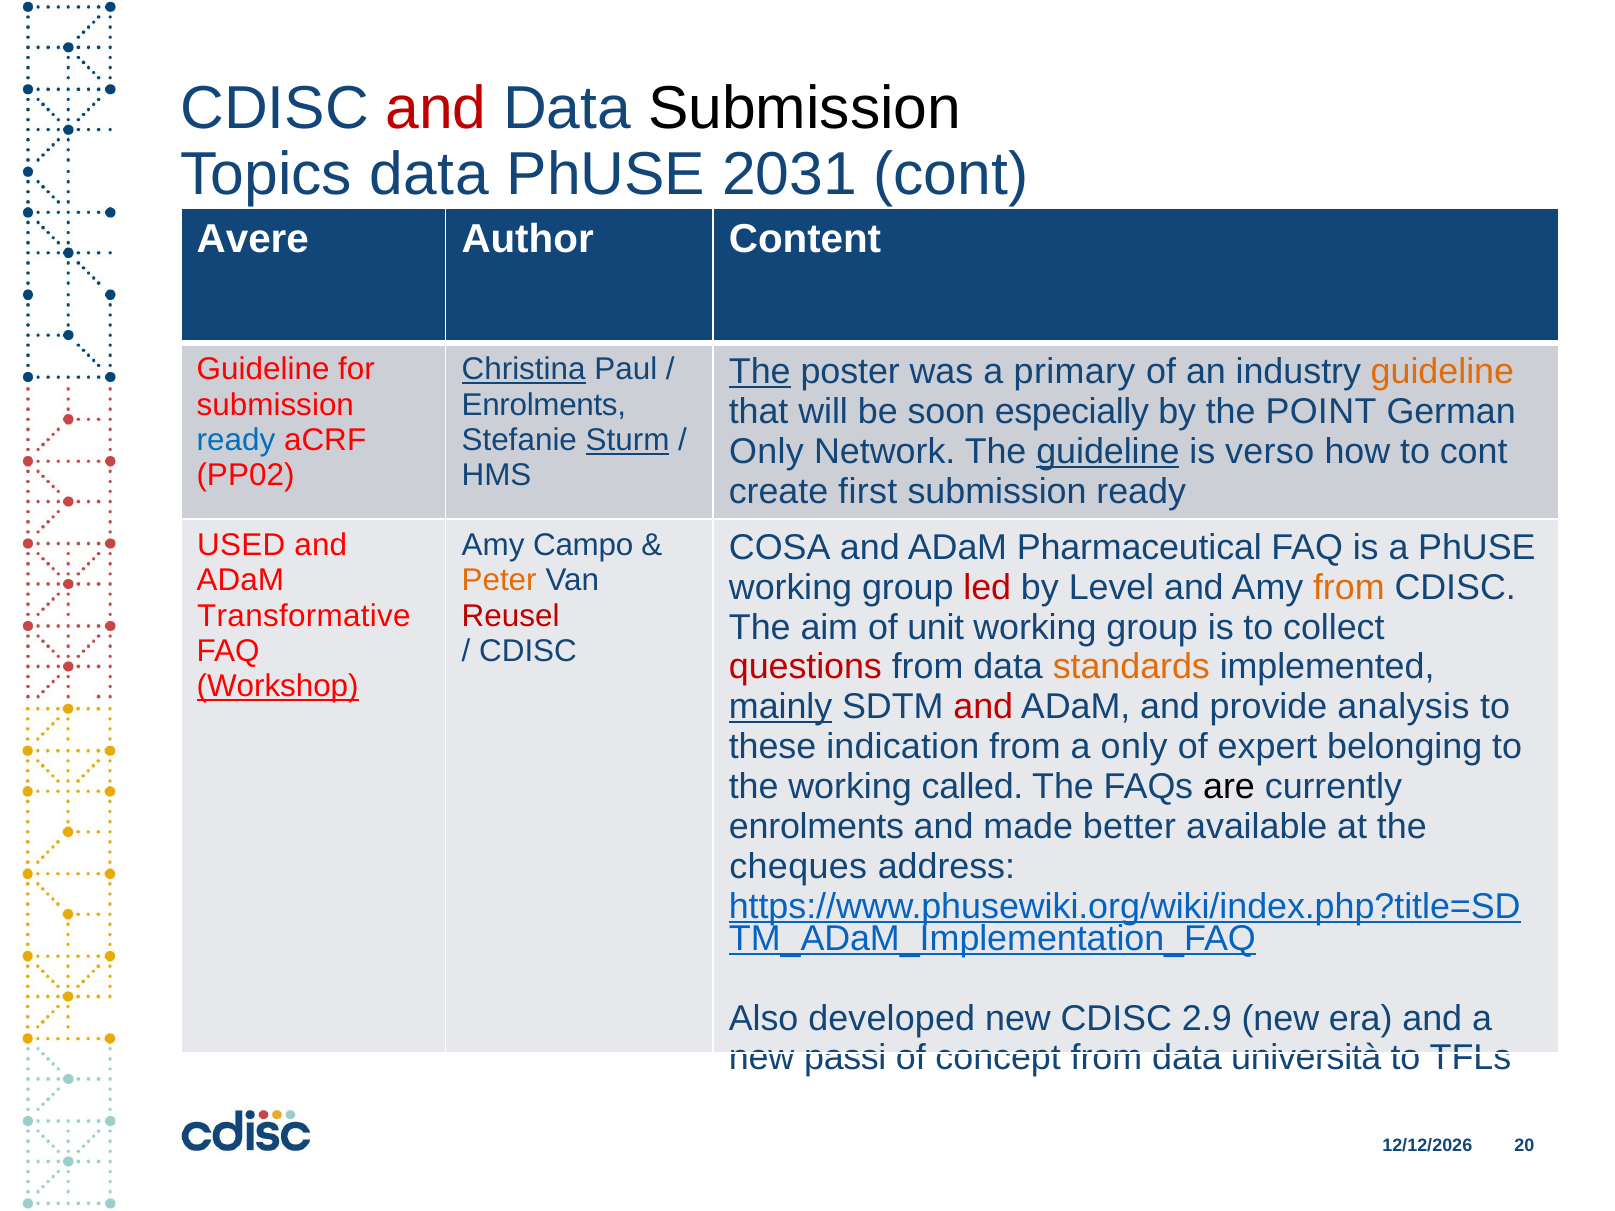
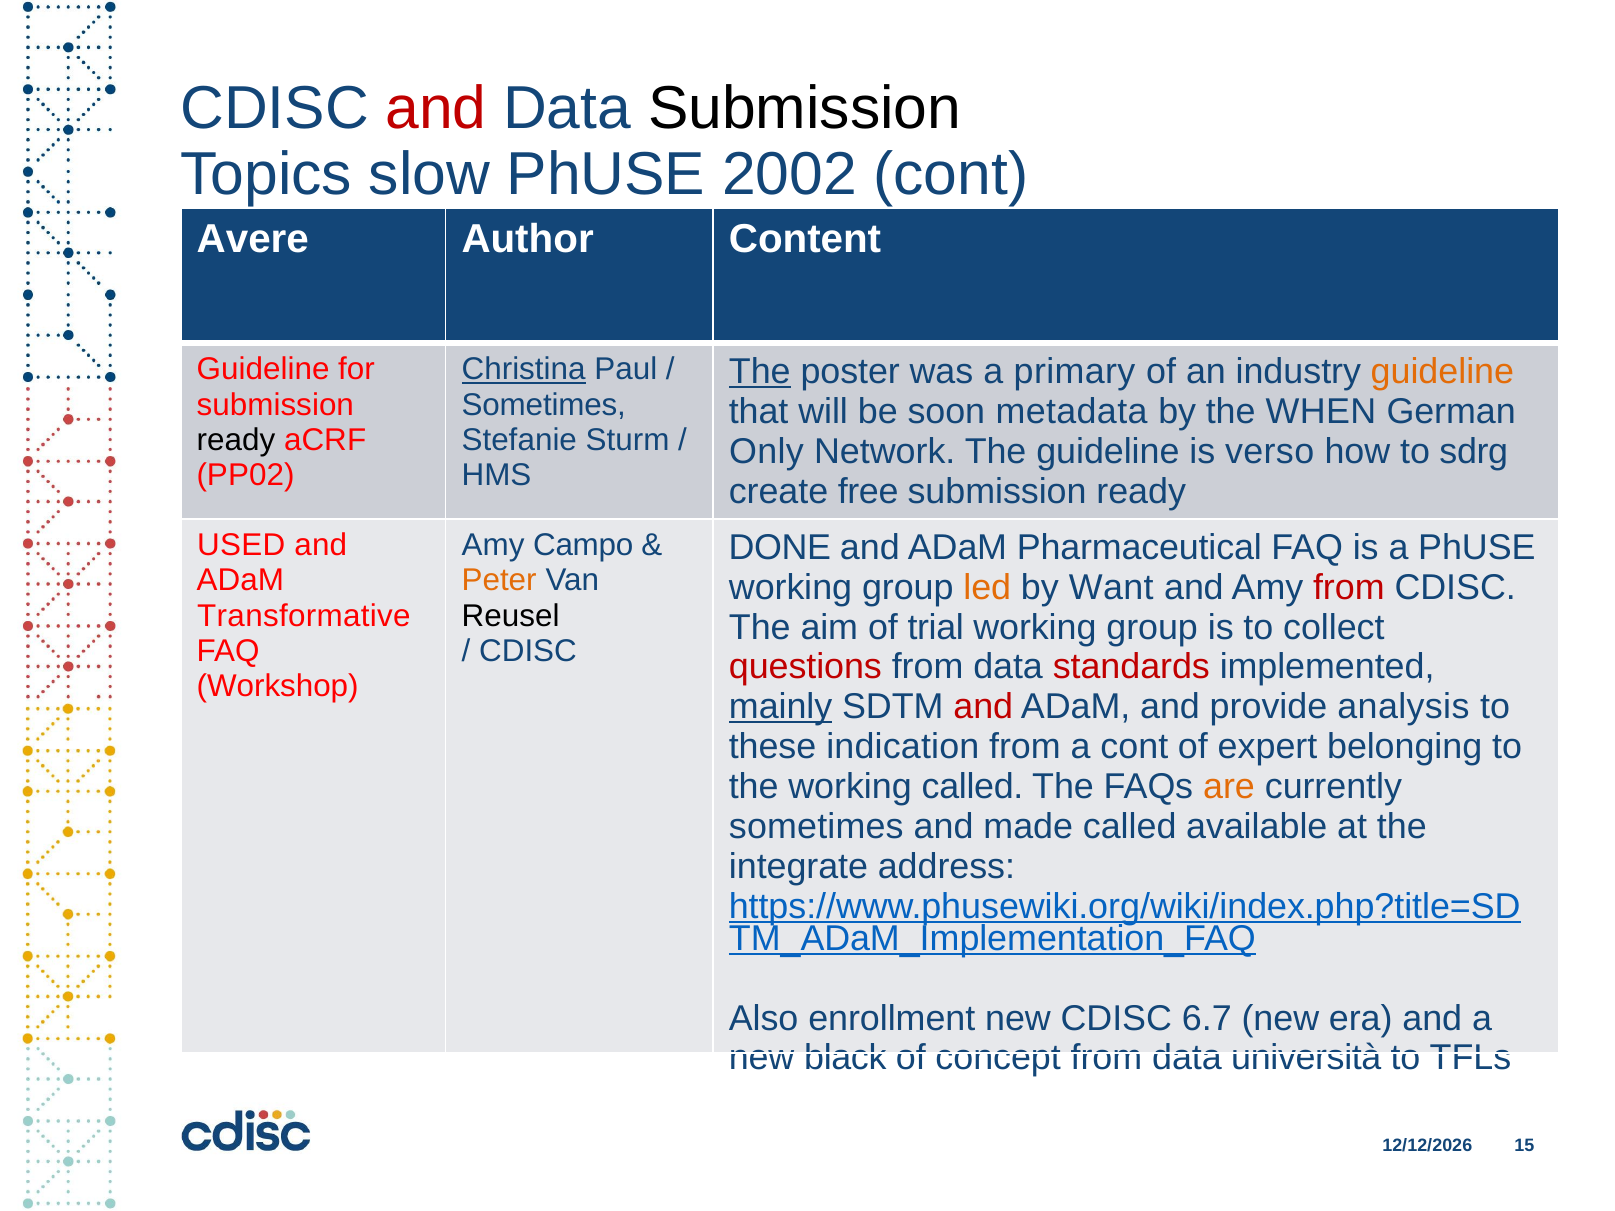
Topics data: data -> slow
2031: 2031 -> 2002
Enrolments at (544, 405): Enrolments -> Sometimes
especially: especially -> metadata
POINT: POINT -> WHEN
ready at (236, 440) colour: blue -> black
Sturm underline: present -> none
guideline at (1108, 452) underline: present -> none
to cont: cont -> sdrg
first: first -> free
COSA: COSA -> DONE
led colour: red -> orange
Level: Level -> Want
from at (1349, 587) colour: orange -> red
Reusel colour: red -> black
unit: unit -> trial
standards colour: orange -> red
Workshop underline: present -> none
a only: only -> cont
are colour: black -> orange
enrolments at (817, 827): enrolments -> sometimes
made better: better -> called
cheques: cheques -> integrate
developed: developed -> enrollment
2.9: 2.9 -> 6.7
passi: passi -> black
20: 20 -> 15
